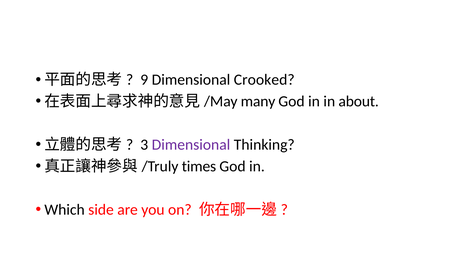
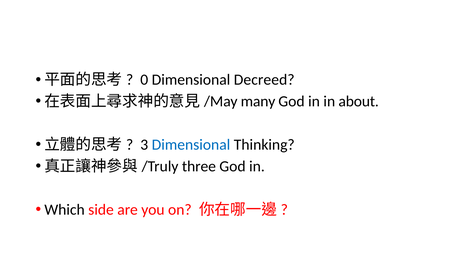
9: 9 -> 0
Crooked: Crooked -> Decreed
Dimensional at (191, 145) colour: purple -> blue
times: times -> three
